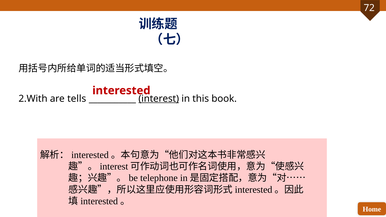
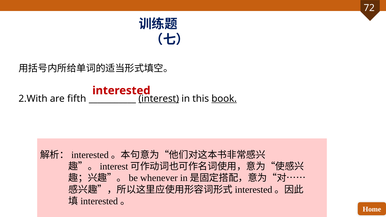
tells: tells -> fifth
book underline: none -> present
telephone: telephone -> whenever
